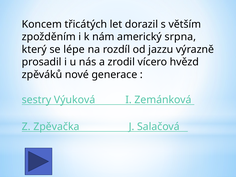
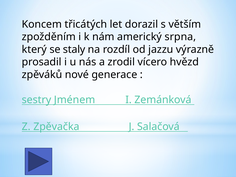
lépe: lépe -> staly
Výuková: Výuková -> Jménem
